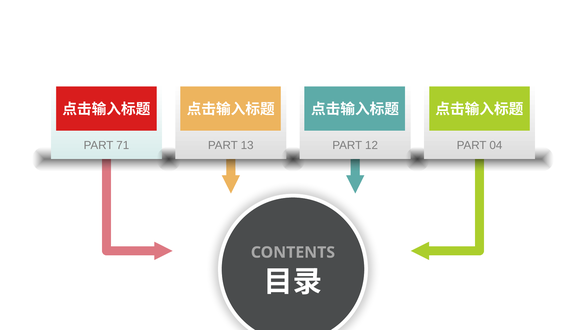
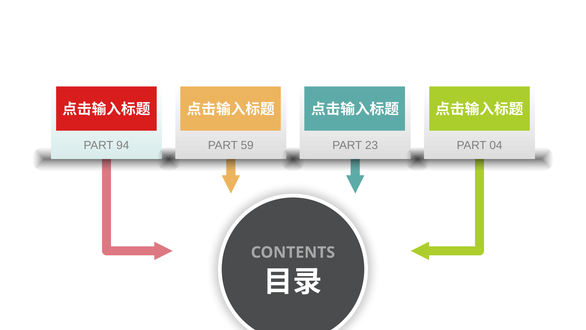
71: 71 -> 94
13: 13 -> 59
12: 12 -> 23
